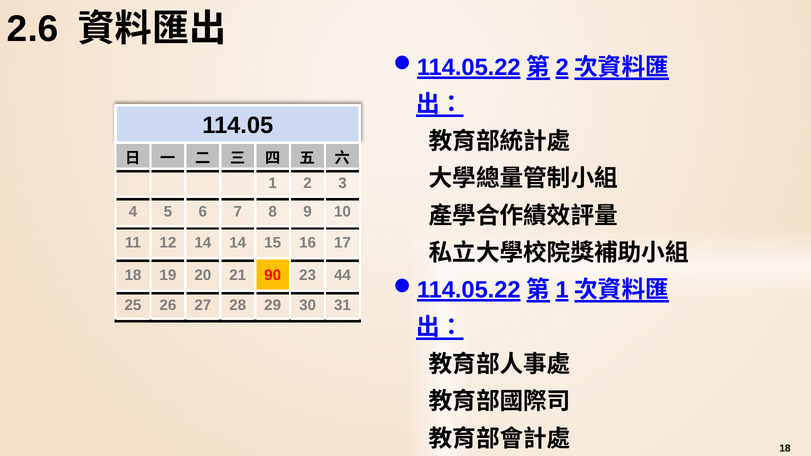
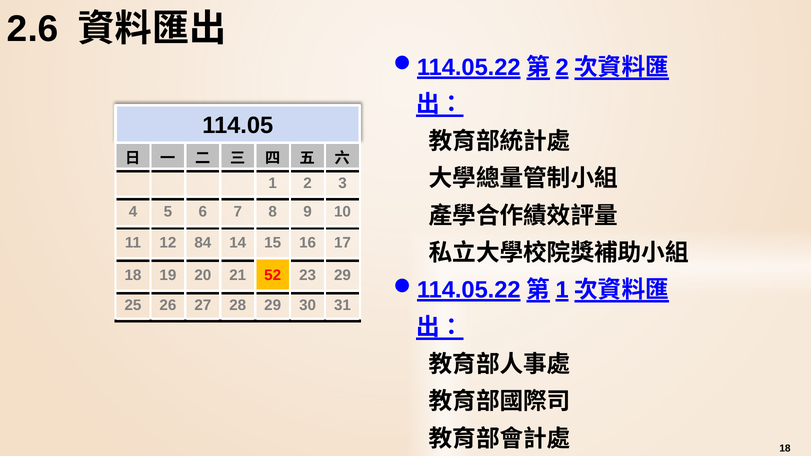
12 14: 14 -> 84
90: 90 -> 52
23 44: 44 -> 29
